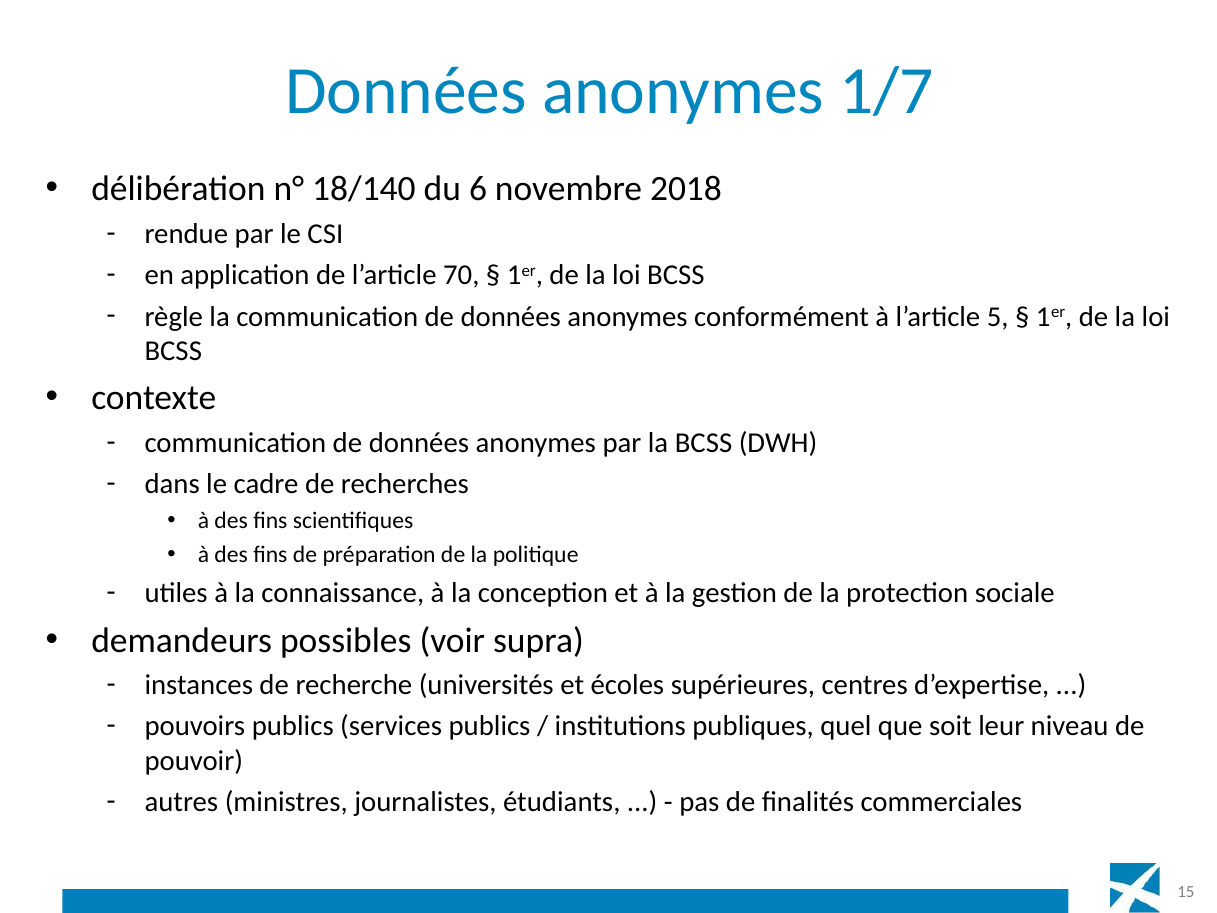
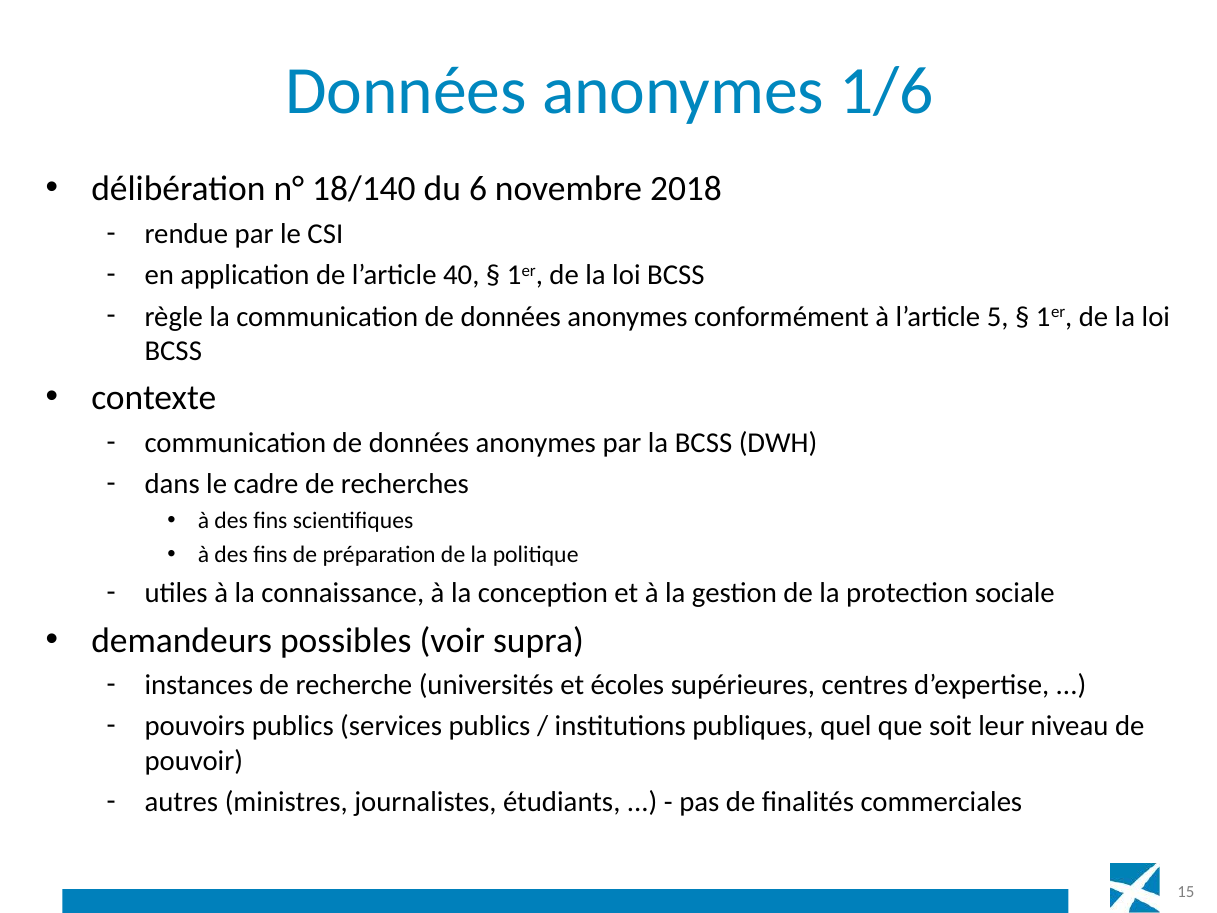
1/7: 1/7 -> 1/6
70: 70 -> 40
